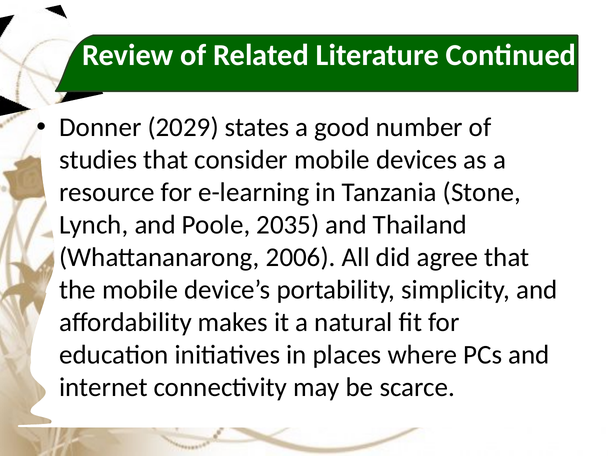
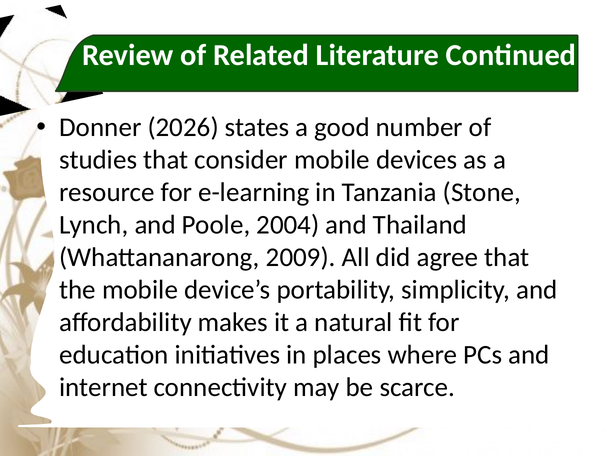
2029: 2029 -> 2026
2035: 2035 -> 2004
2006: 2006 -> 2009
